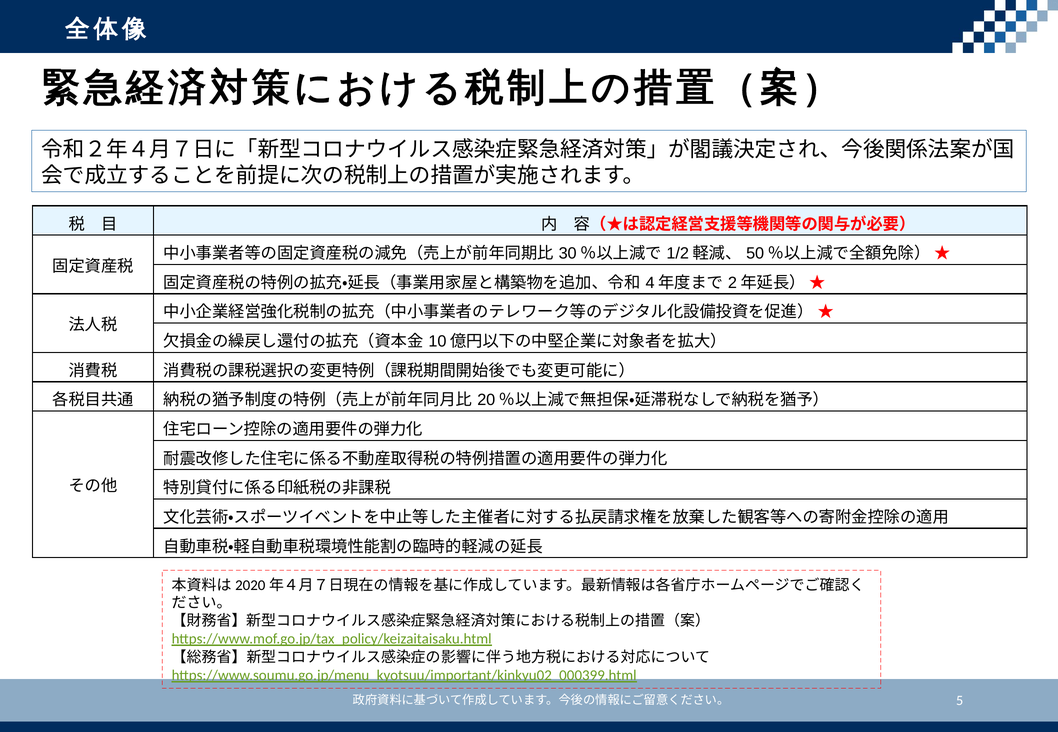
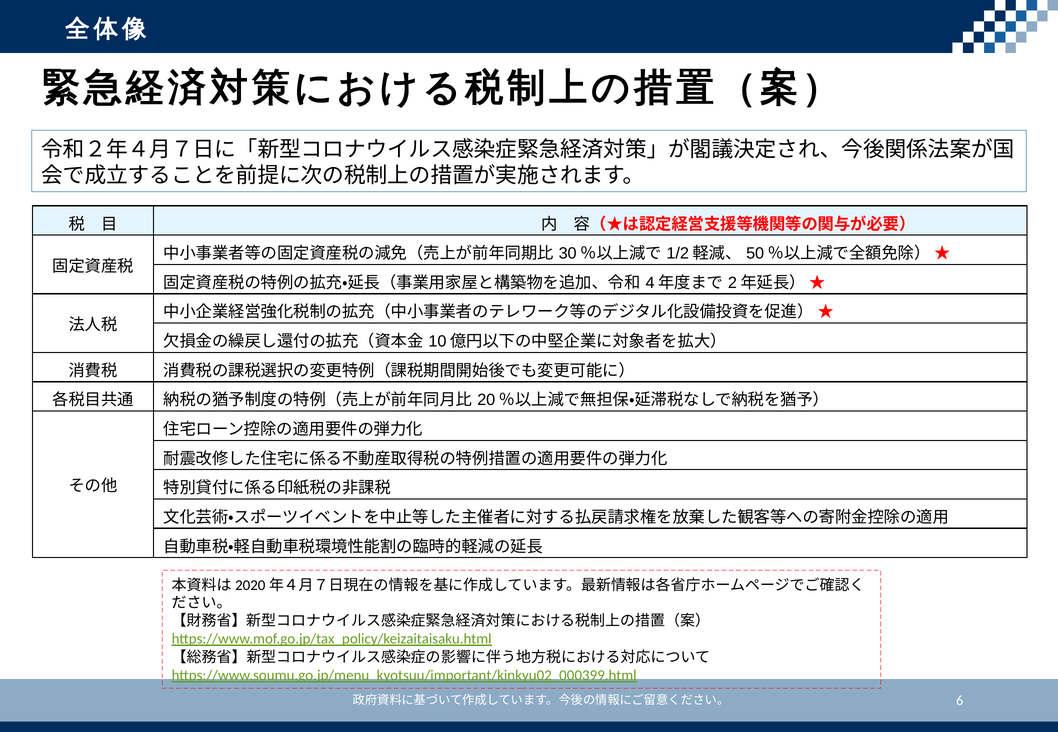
5: 5 -> 6
